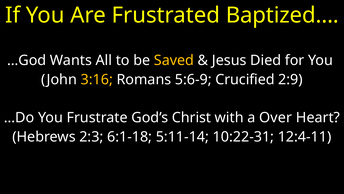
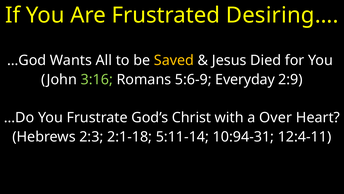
Baptized…: Baptized… -> Desiring…
3:16 colour: yellow -> light green
Crucified: Crucified -> Everyday
6:1-18: 6:1-18 -> 2:1-18
10:22-31: 10:22-31 -> 10:94-31
